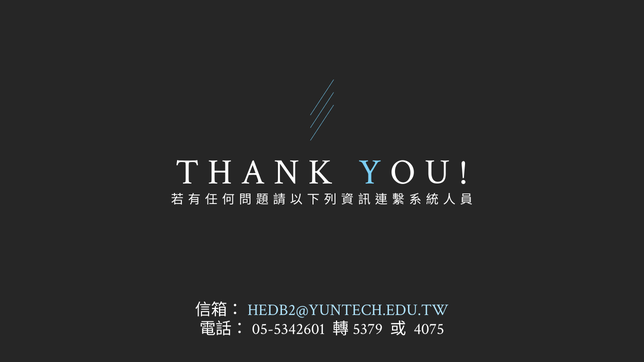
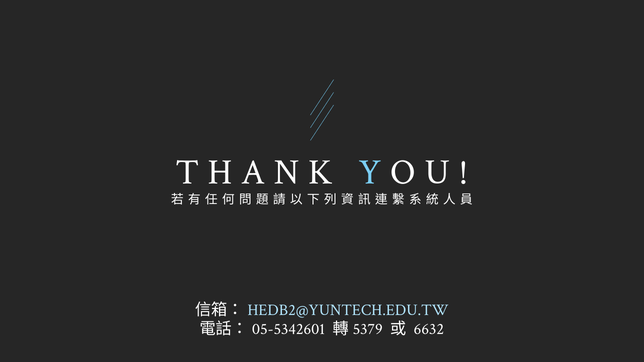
4075: 4075 -> 6632
